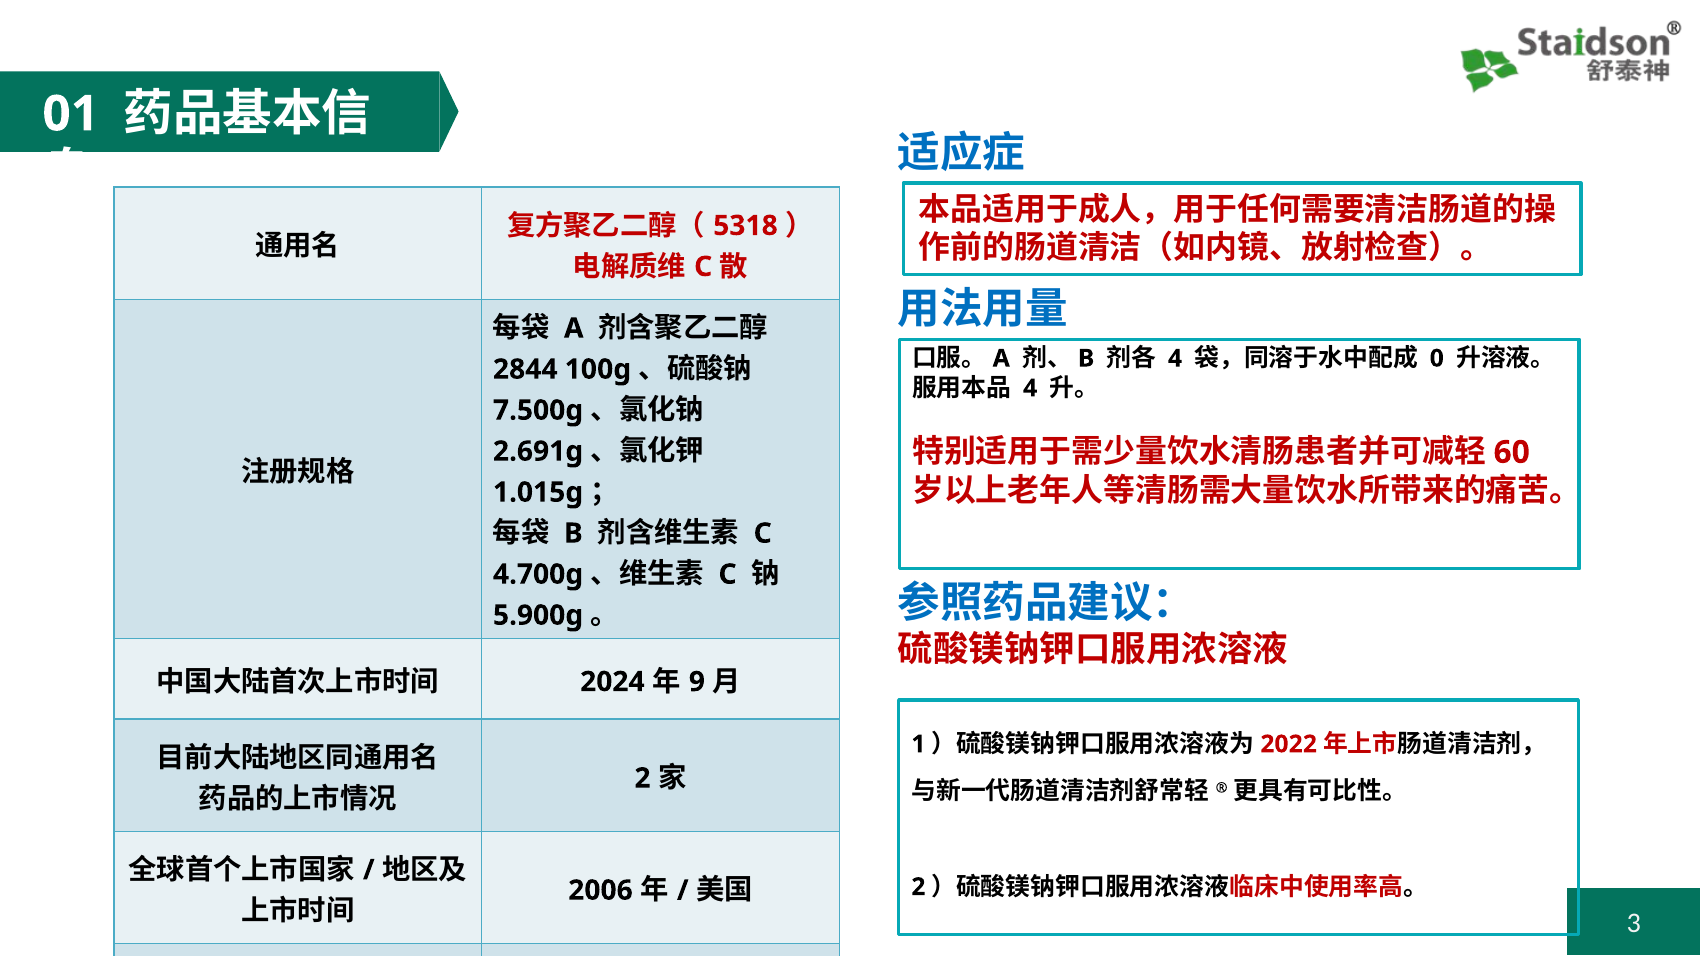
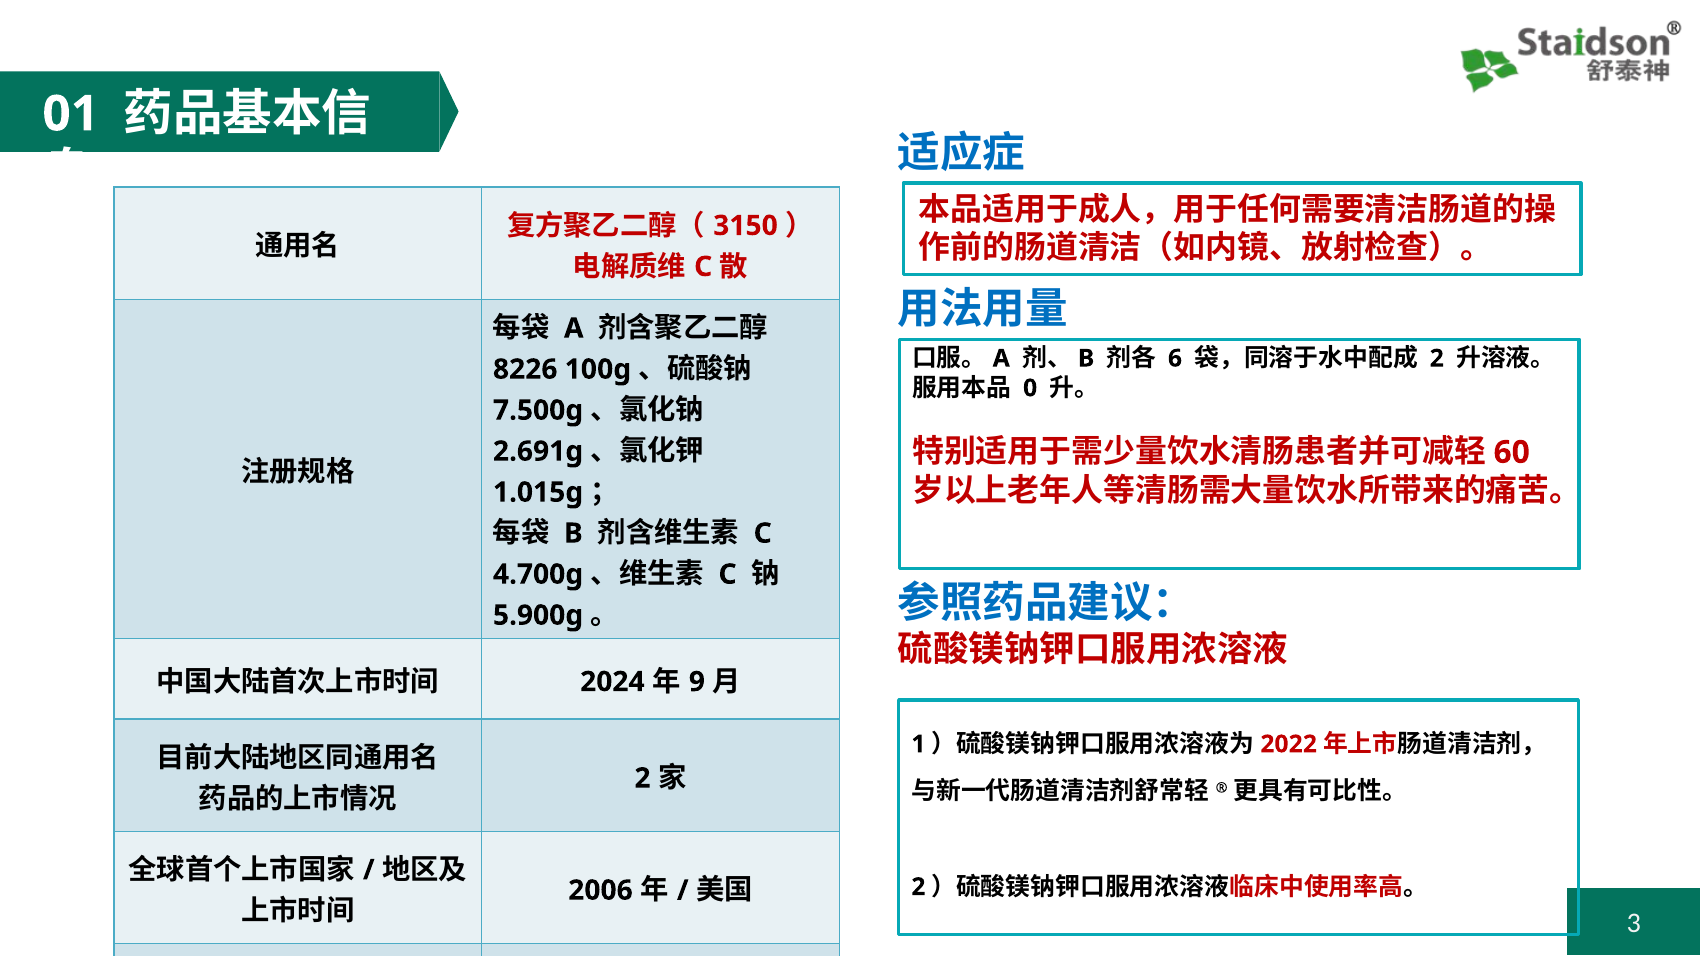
5318: 5318 -> 3150
4 at (1175, 358): 4 -> 6
0 at (1437, 358): 0 -> 2
2844: 2844 -> 8226
4 at (1030, 388): 4 -> 0
